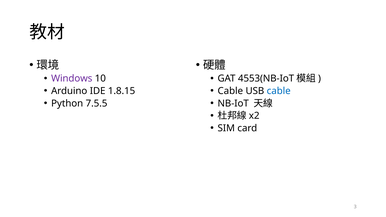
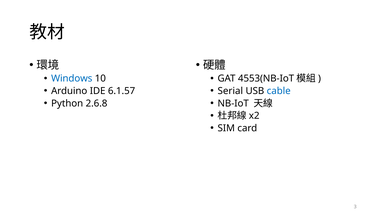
Windows colour: purple -> blue
1.8.15: 1.8.15 -> 6.1.57
Cable at (230, 91): Cable -> Serial
7.5.5: 7.5.5 -> 2.6.8
